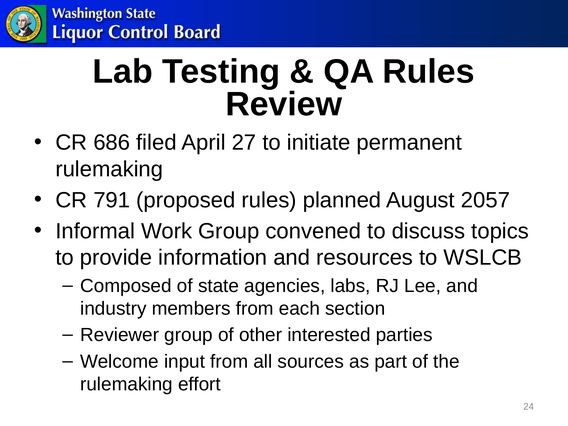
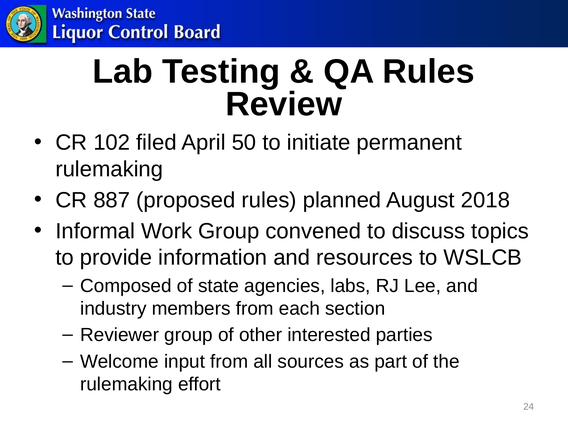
686: 686 -> 102
27: 27 -> 50
791: 791 -> 887
2057: 2057 -> 2018
